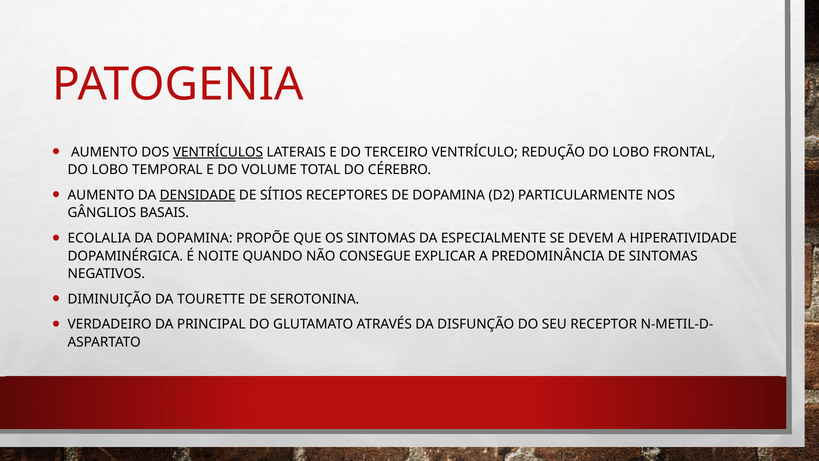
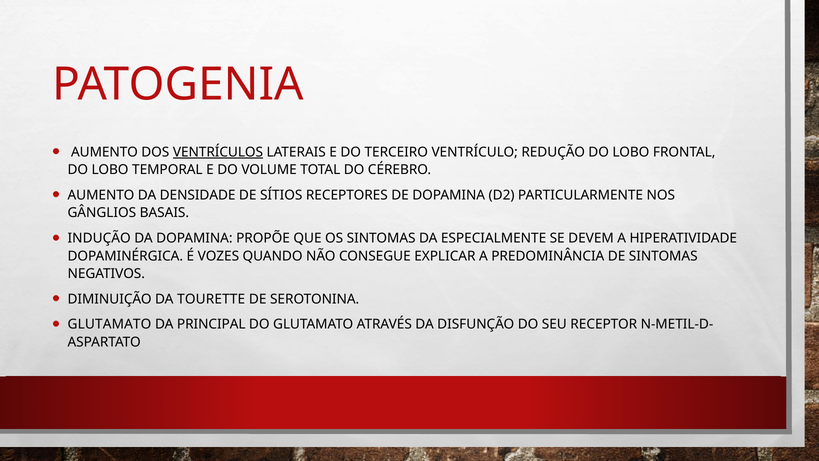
DENSIDADE underline: present -> none
ECOLALIA: ECOLALIA -> INDUÇÃO
NOITE: NOITE -> VOZES
VERDADEIRO at (110, 324): VERDADEIRO -> GLUTAMATO
